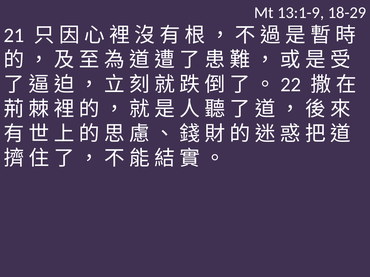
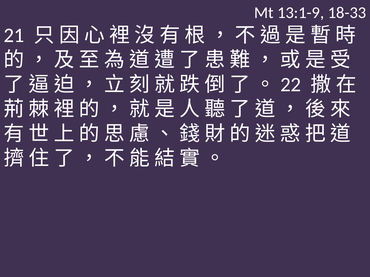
18-29: 18-29 -> 18-33
